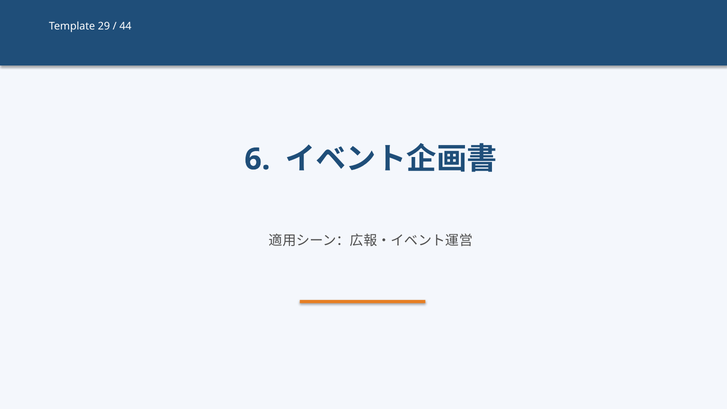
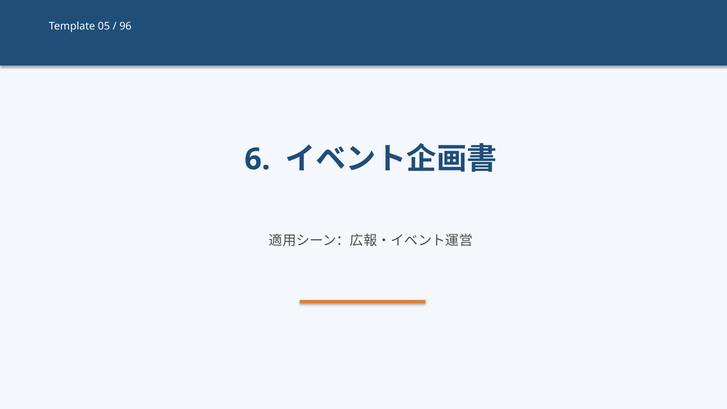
29: 29 -> 05
44: 44 -> 96
